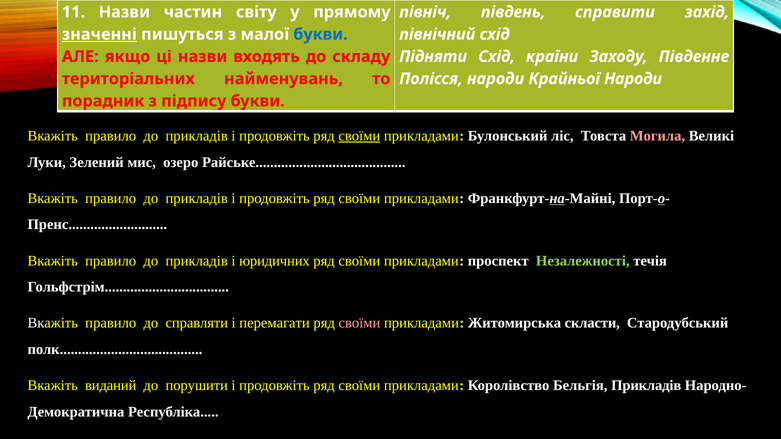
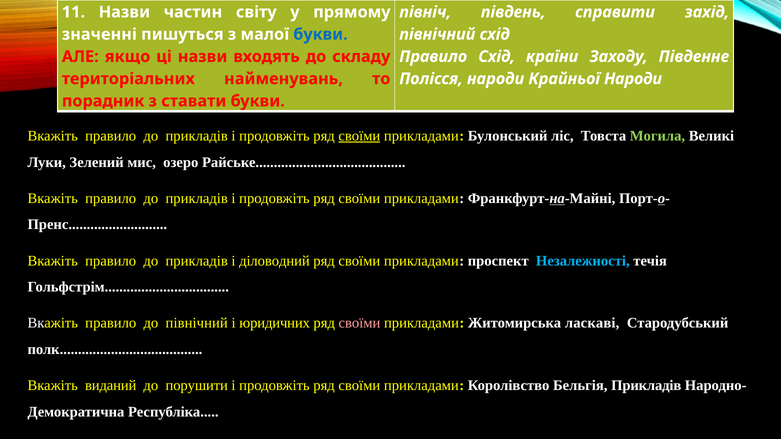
значенні underline: present -> none
Підняти at (433, 57): Підняти -> Правило
підпису: підпису -> ставати
Могила colour: pink -> light green
юридичних: юридичних -> діловодний
Незалежності colour: light green -> light blue
до справляти: справляти -> північний
перемагати: перемагати -> юридичних
скласти: скласти -> ласкаві
